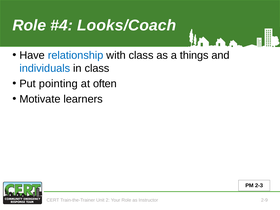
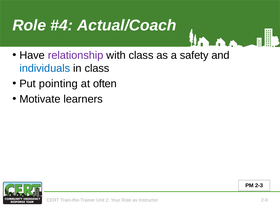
Looks/Coach: Looks/Coach -> Actual/Coach
relationship colour: blue -> purple
things: things -> safety
